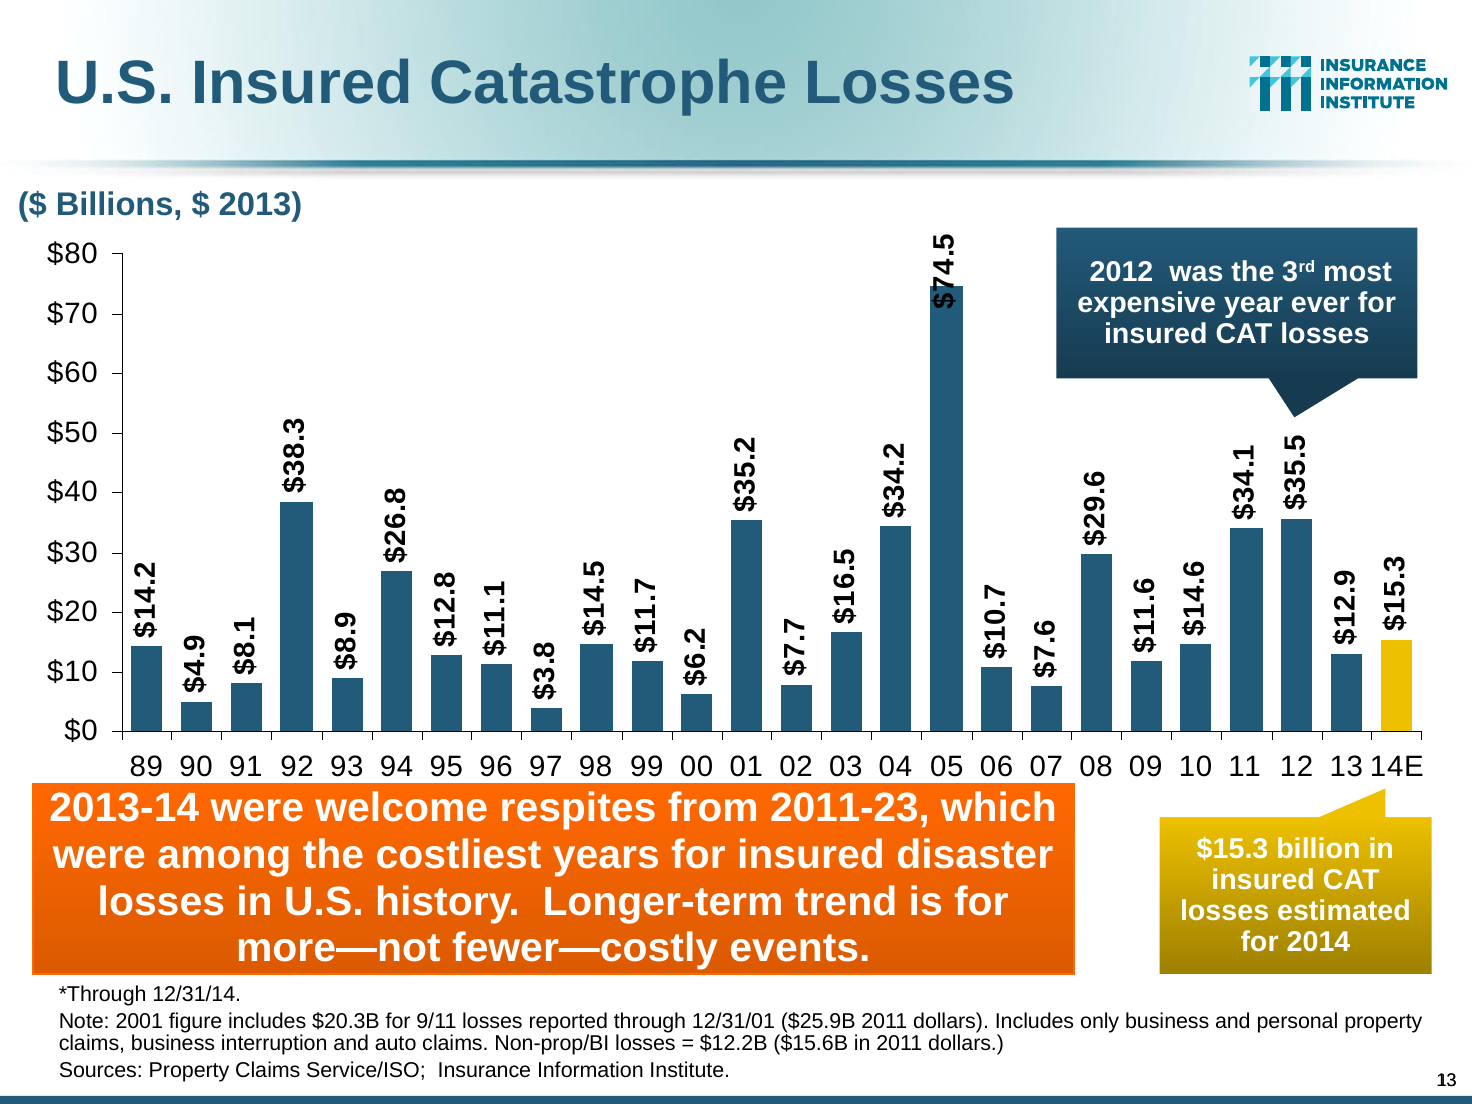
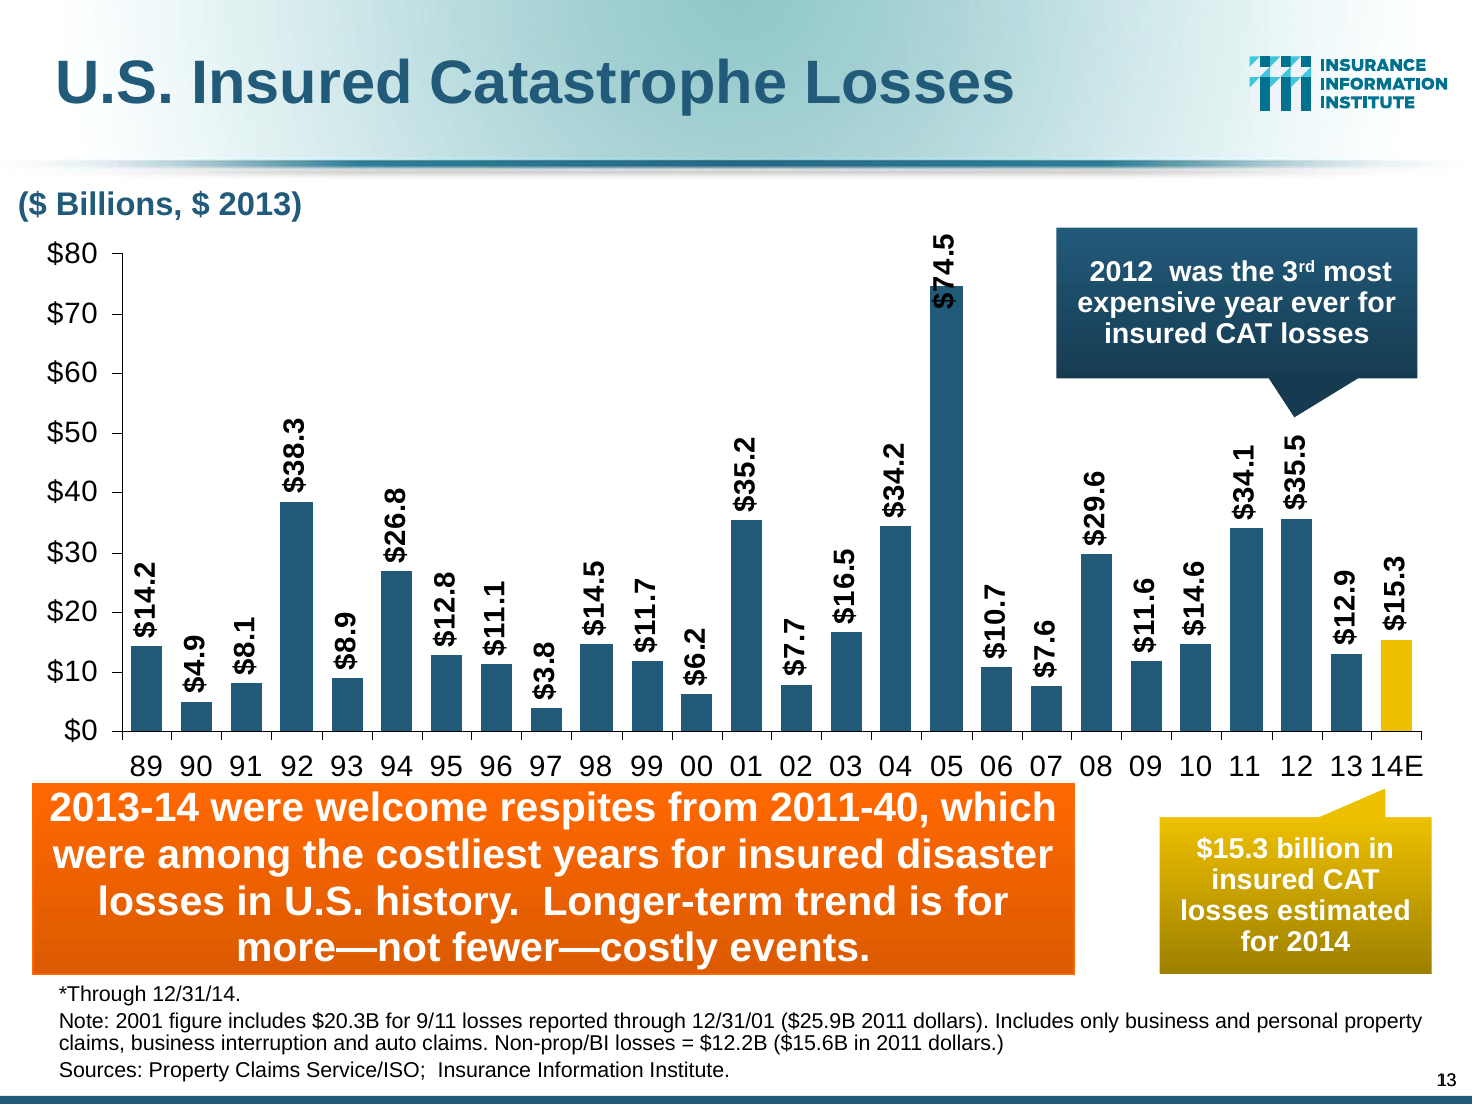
2011-23: 2011-23 -> 2011-40
